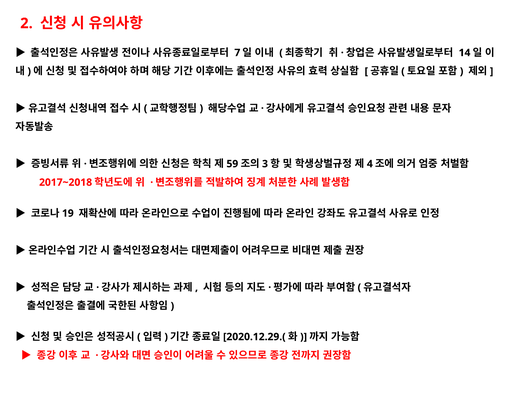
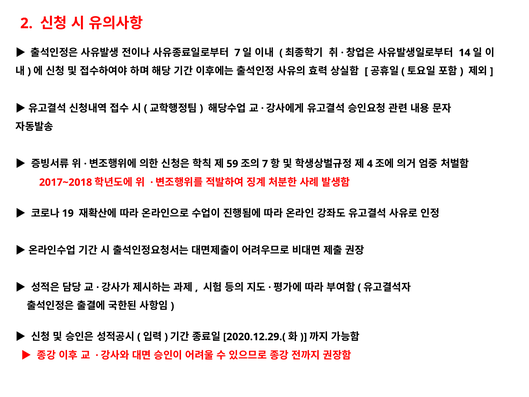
3 at (265, 164): 3 -> 7
